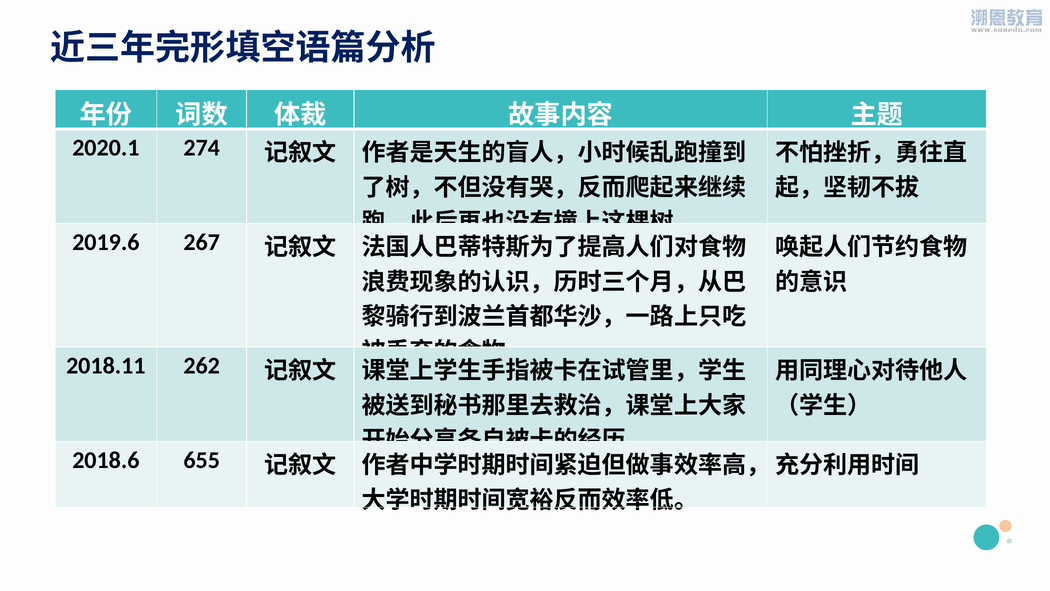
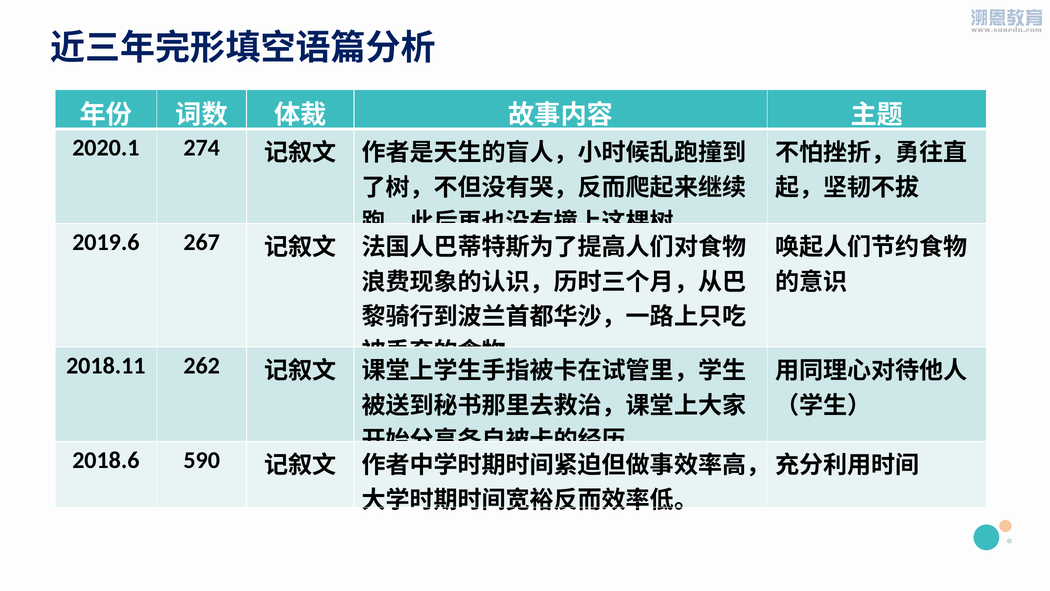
655: 655 -> 590
